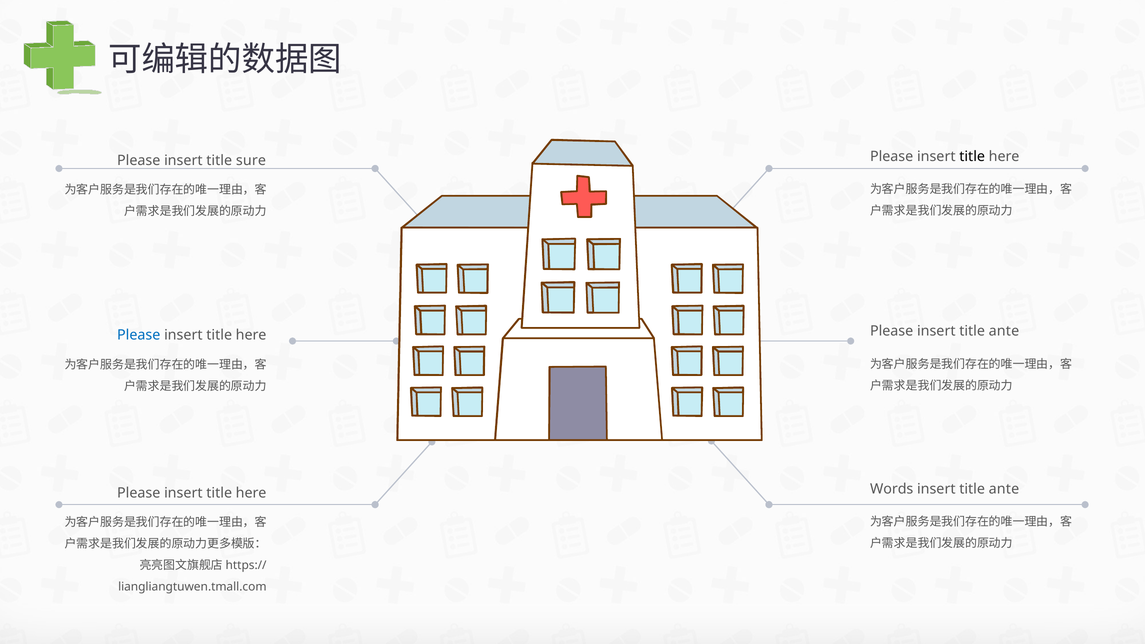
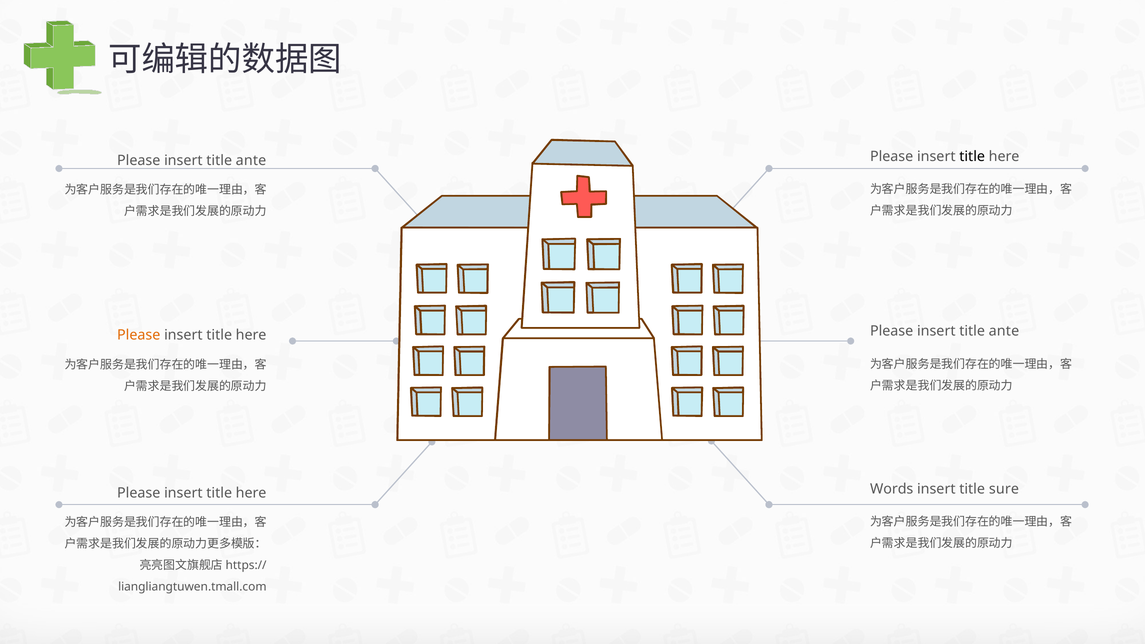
sure at (251, 160): sure -> ante
Please at (139, 335) colour: blue -> orange
ante at (1004, 489): ante -> sure
